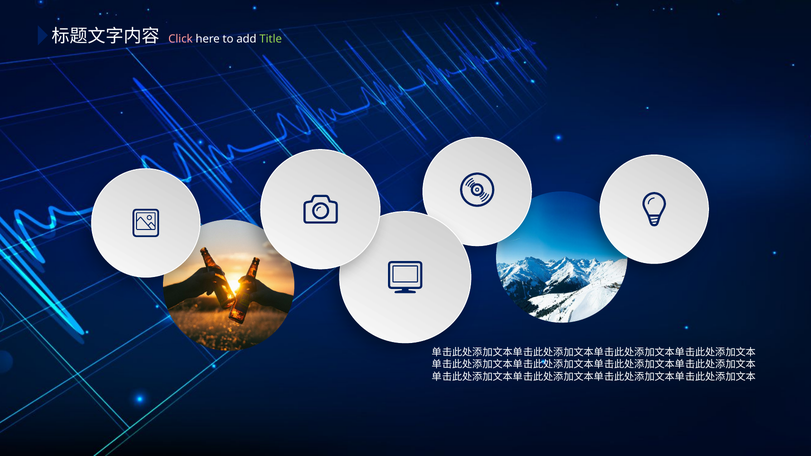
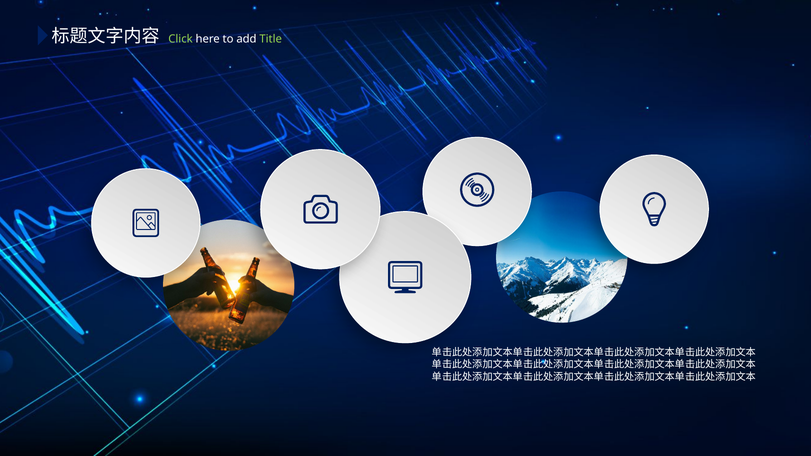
Click colour: pink -> light green
